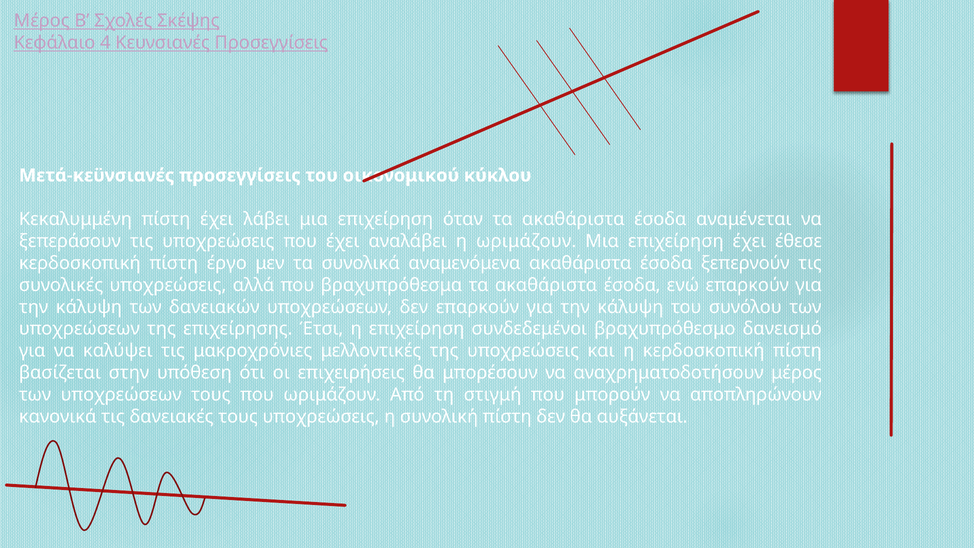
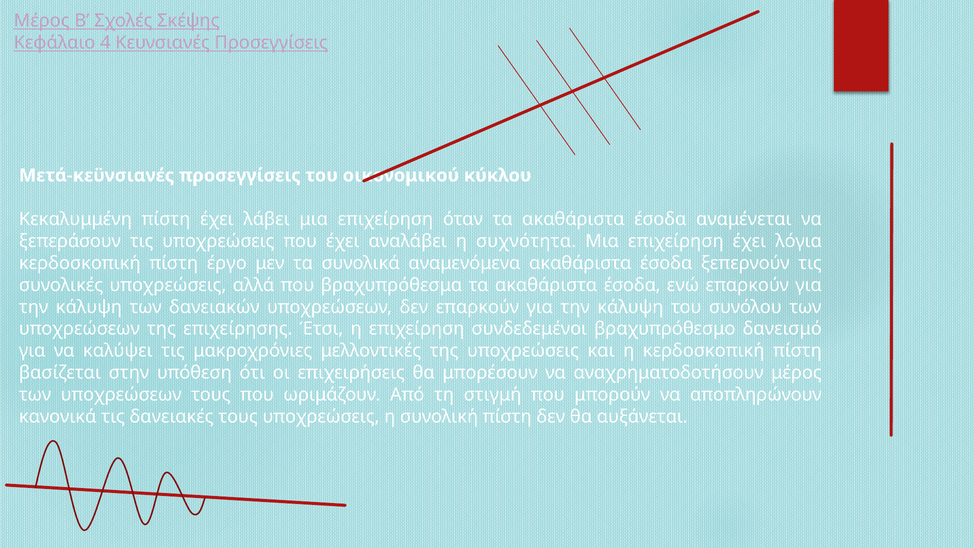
η ωριμάζουν: ωριμάζουν -> συχνότητα
έθεσε: έθεσε -> λόγια
